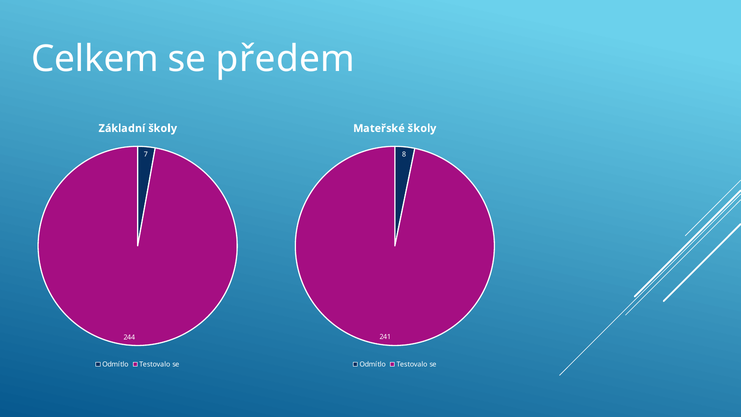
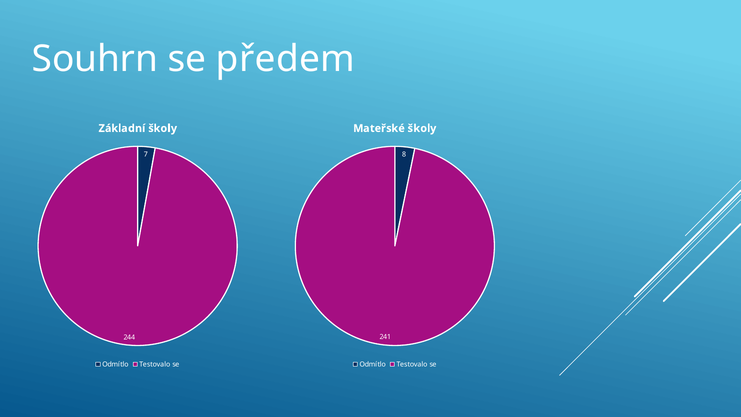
Celkem: Celkem -> Souhrn
